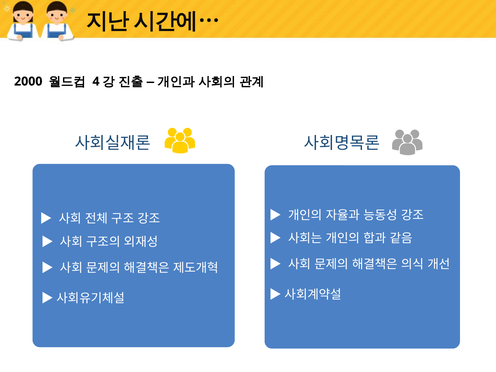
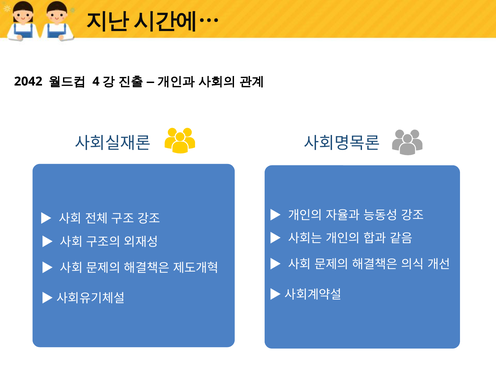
2000: 2000 -> 2042
